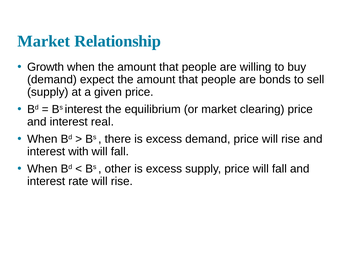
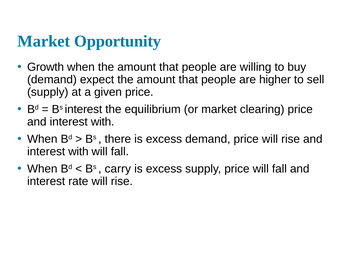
Relationship: Relationship -> Opportunity
bonds: bonds -> higher
real at (102, 122): real -> with
other: other -> carry
